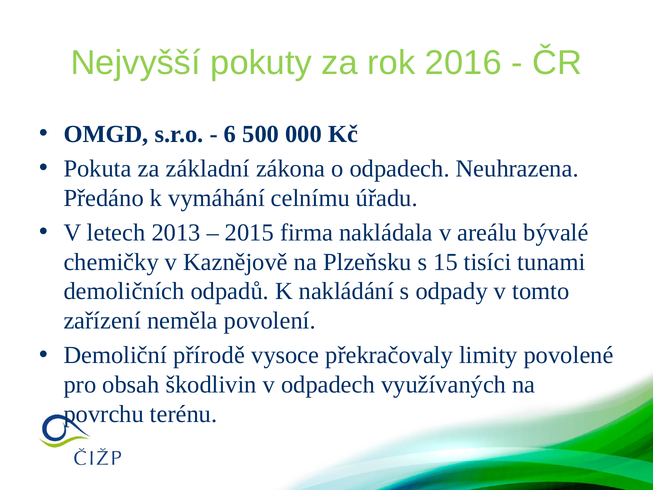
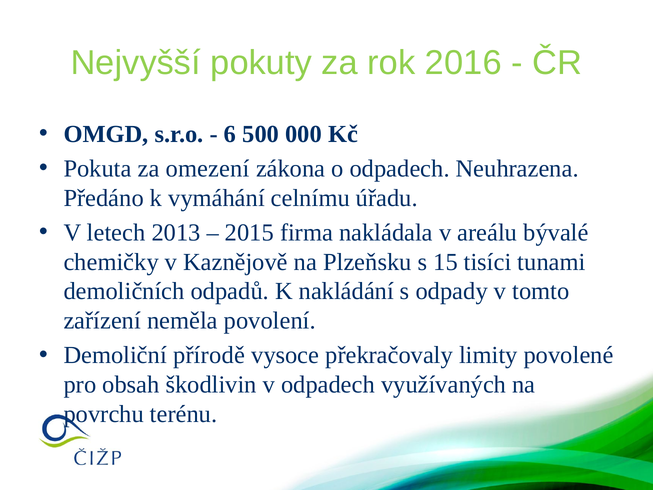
základní: základní -> omezení
